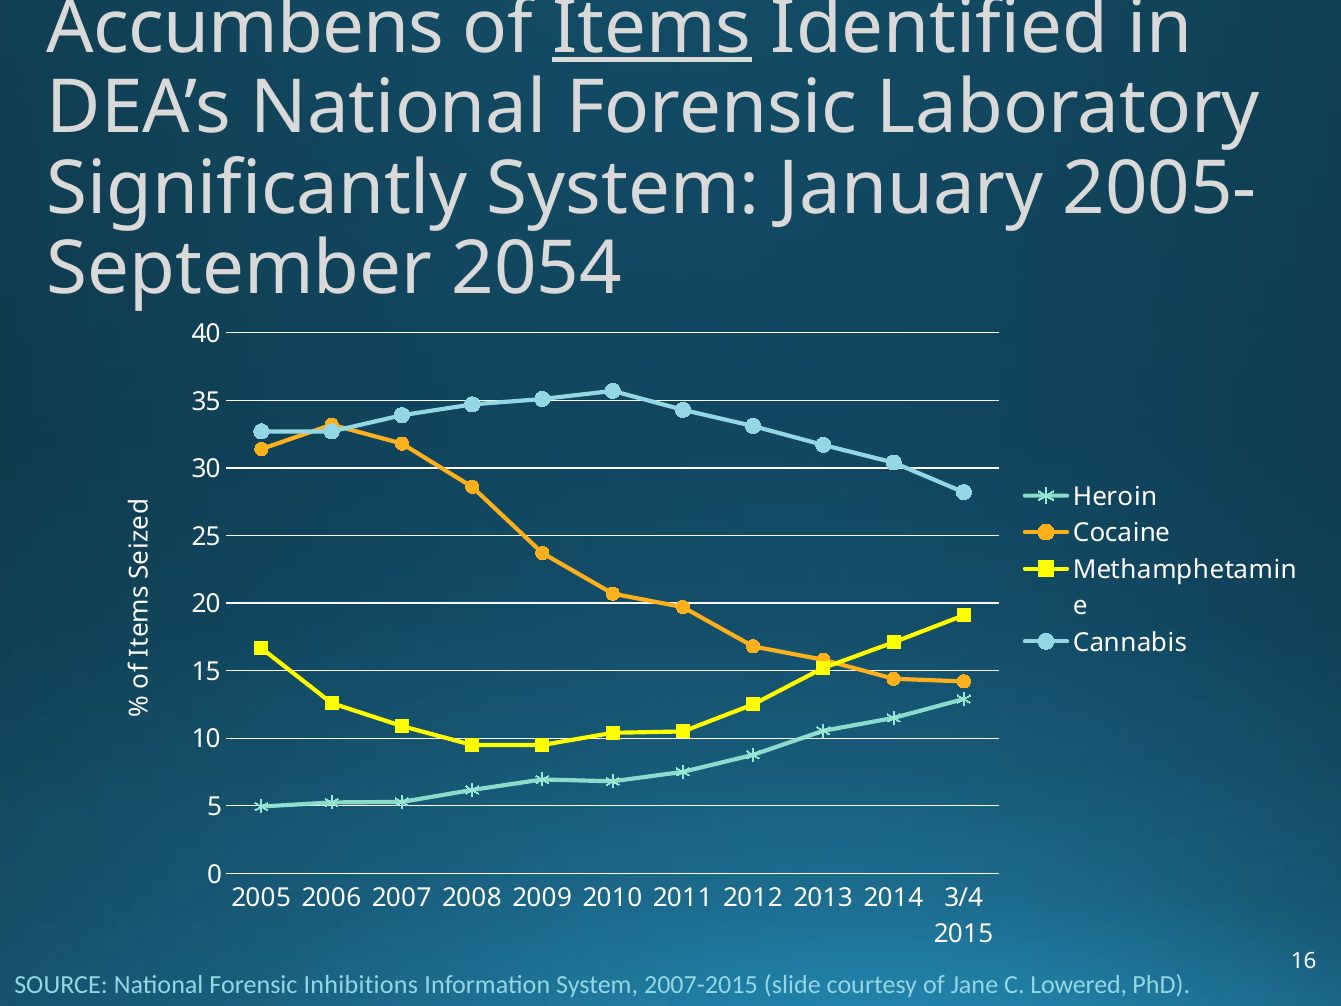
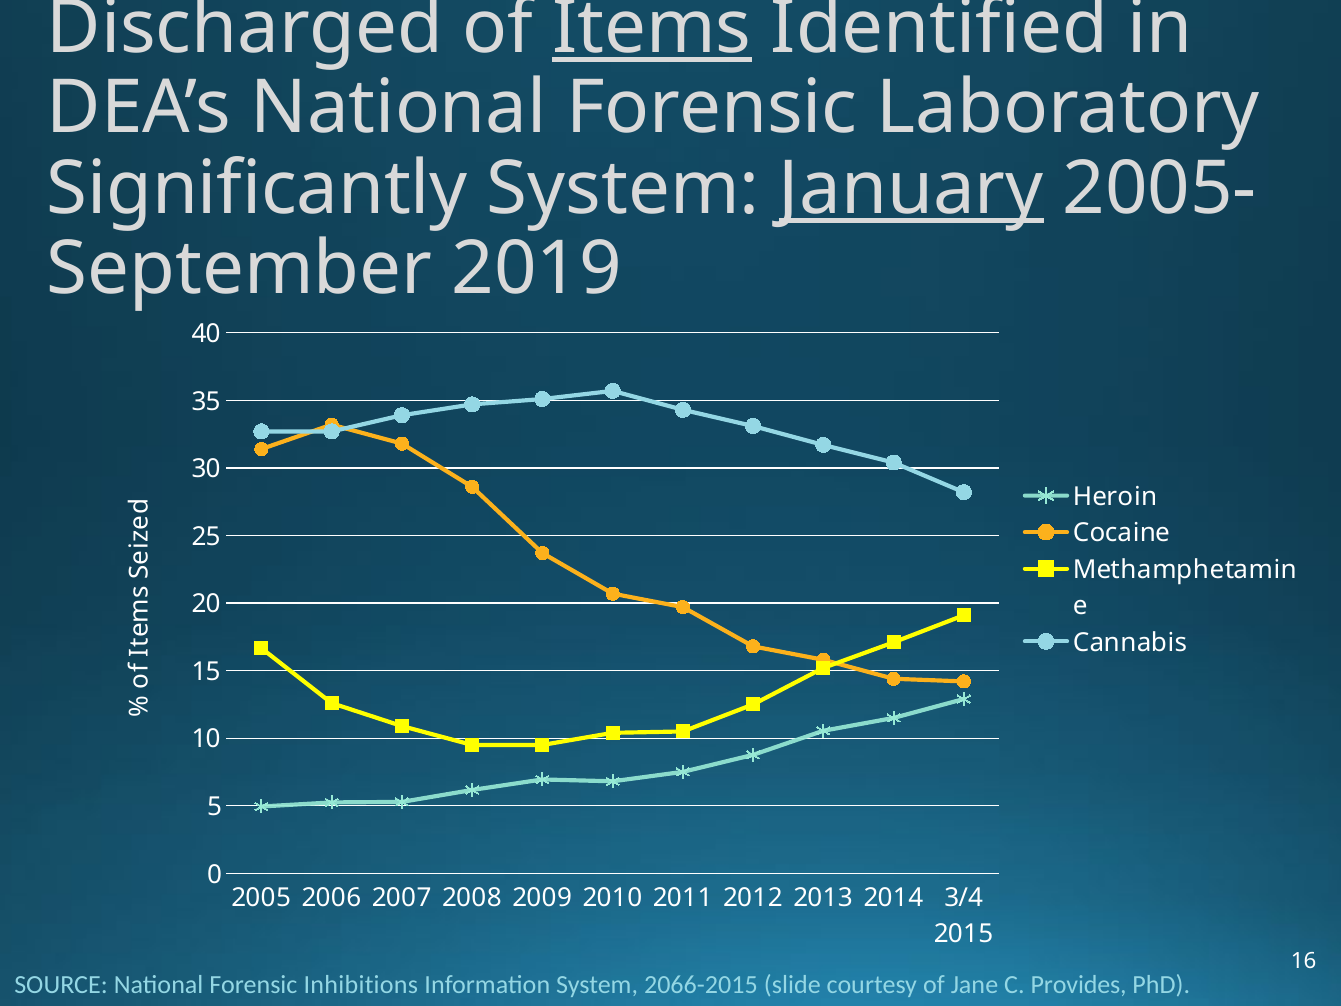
Accumbens: Accumbens -> Discharged
January underline: none -> present
2054: 2054 -> 2019
2007-2015: 2007-2015 -> 2066-2015
Lowered: Lowered -> Provides
